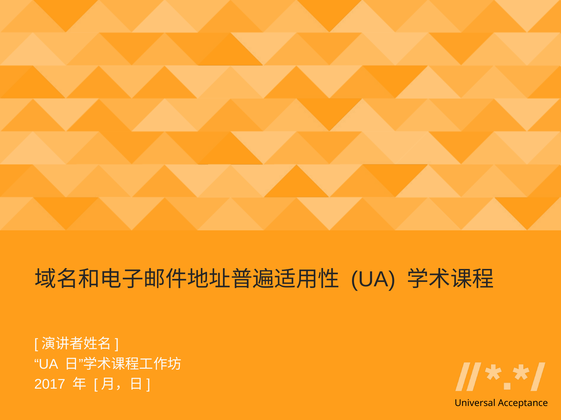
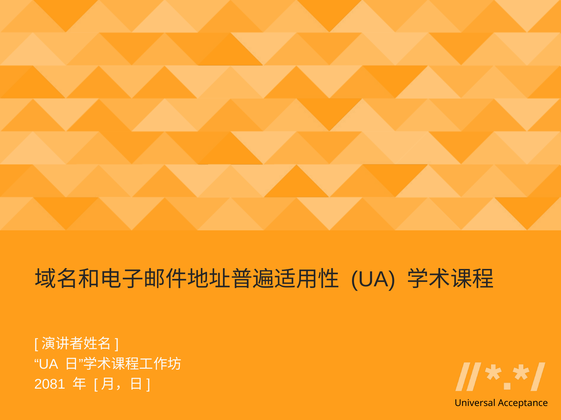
2017: 2017 -> 2081
